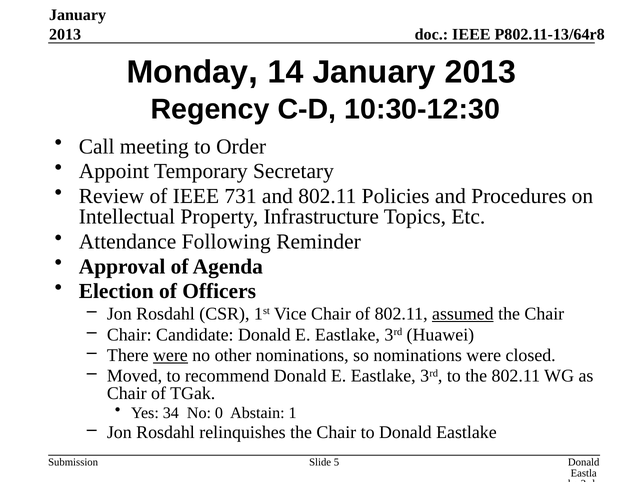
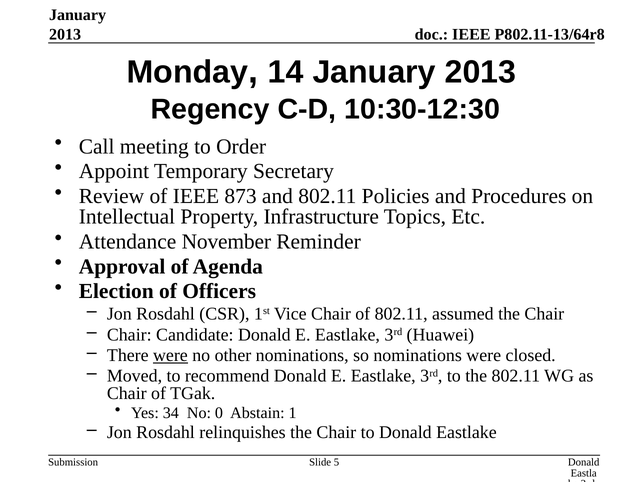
731: 731 -> 873
Following: Following -> November
assumed underline: present -> none
